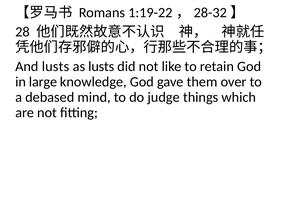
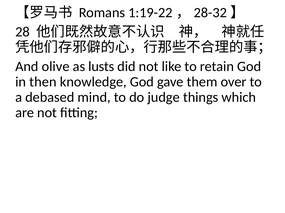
And lusts: lusts -> olive
large: large -> then
